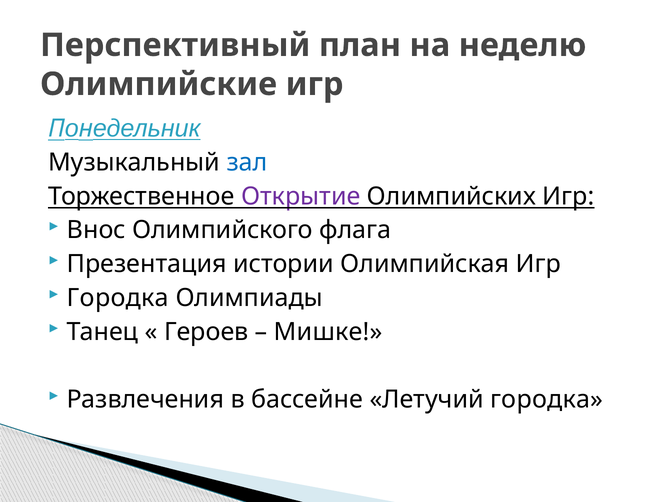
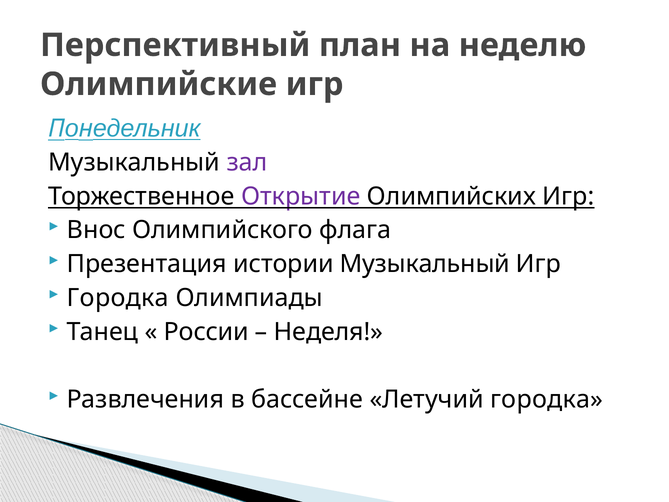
зал colour: blue -> purple
истории Олимпийская: Олимпийская -> Музыкальный
Героев: Героев -> России
Мишке: Мишке -> Неделя
